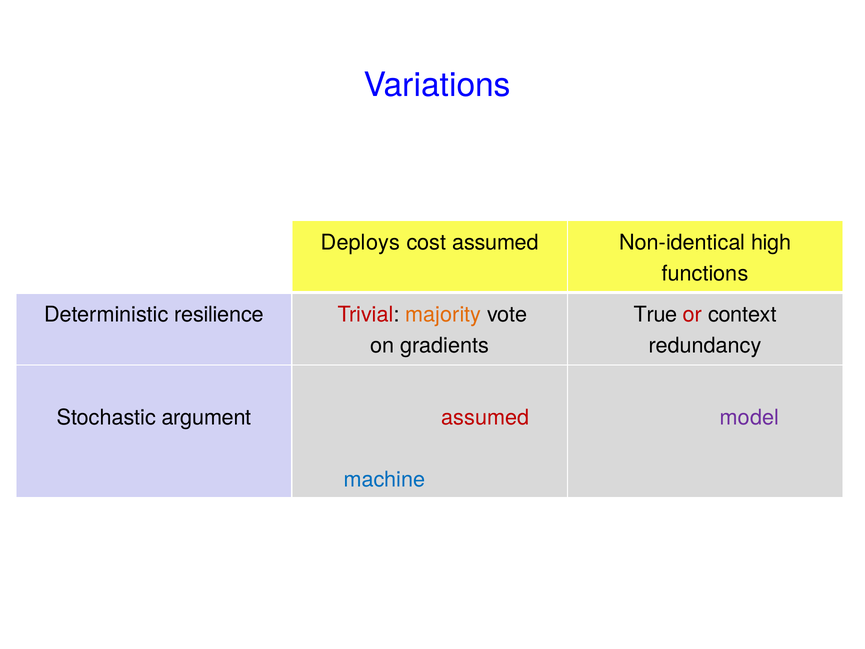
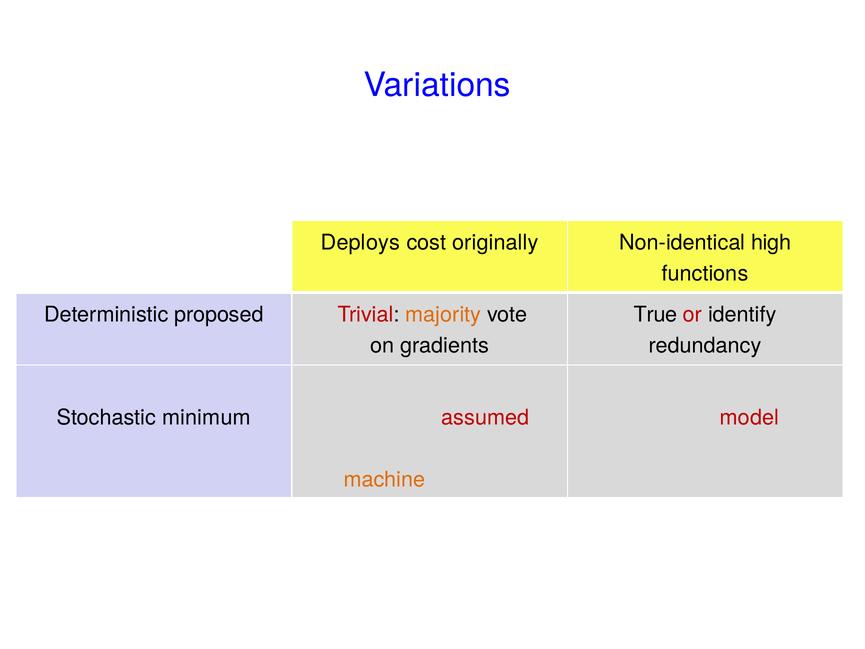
cost assumed: assumed -> originally
resilience: resilience -> proposed
context: context -> identify
argument: argument -> minimum
model colour: purple -> red
machine colour: blue -> orange
